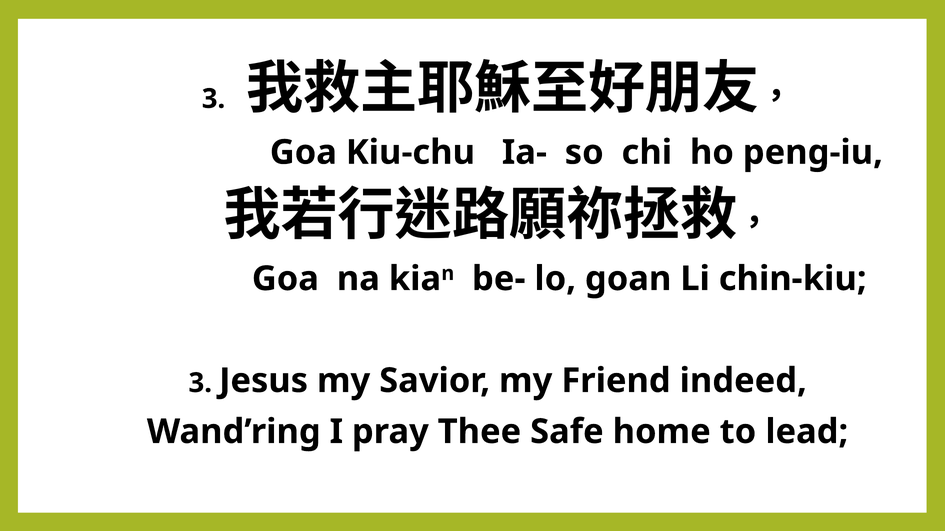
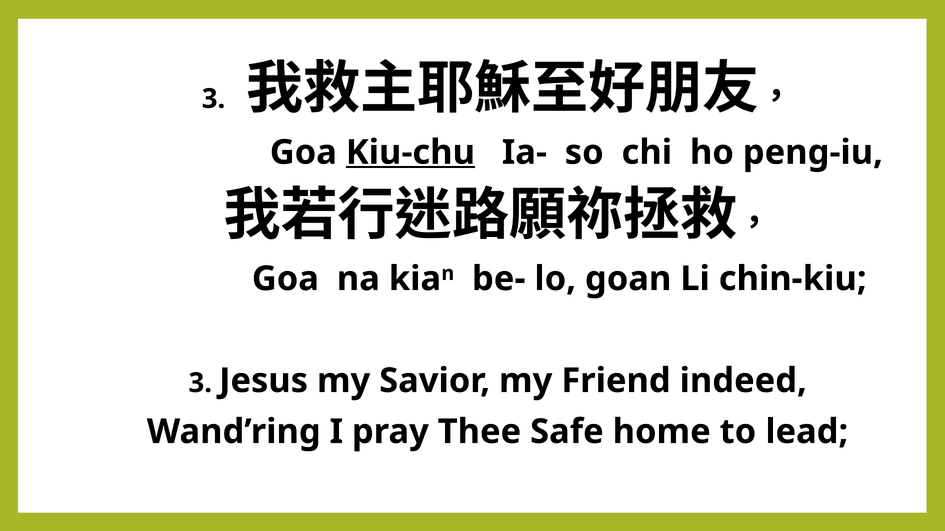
Kiu-chu underline: none -> present
